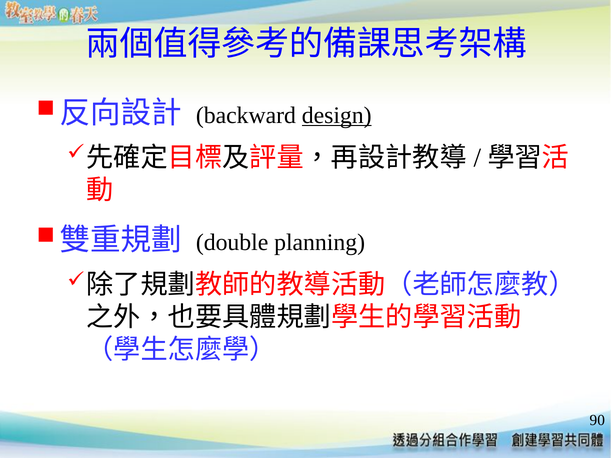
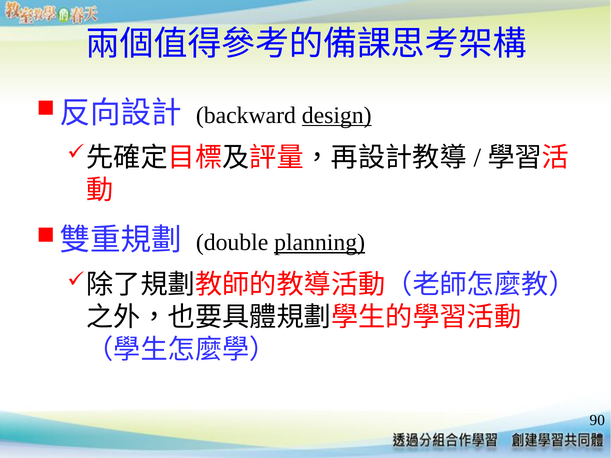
planning underline: none -> present
